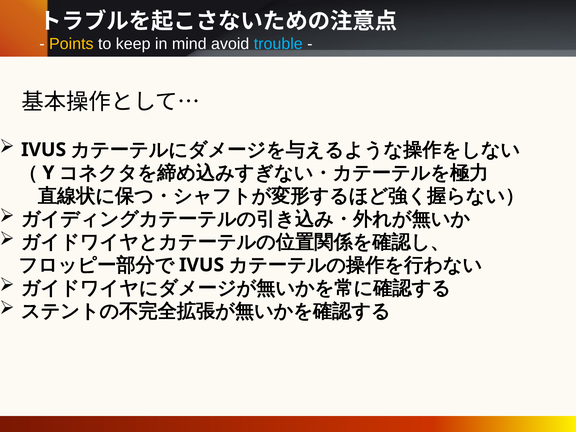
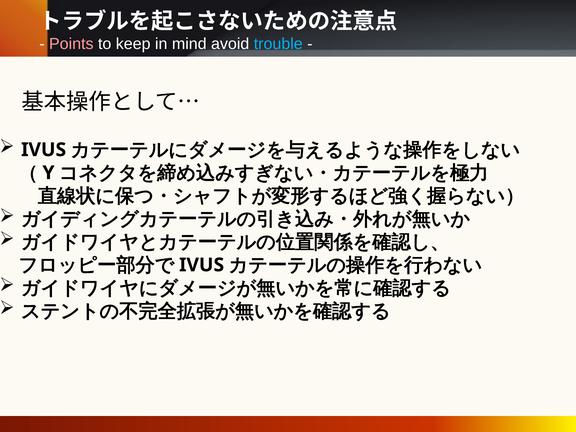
Points colour: yellow -> pink
